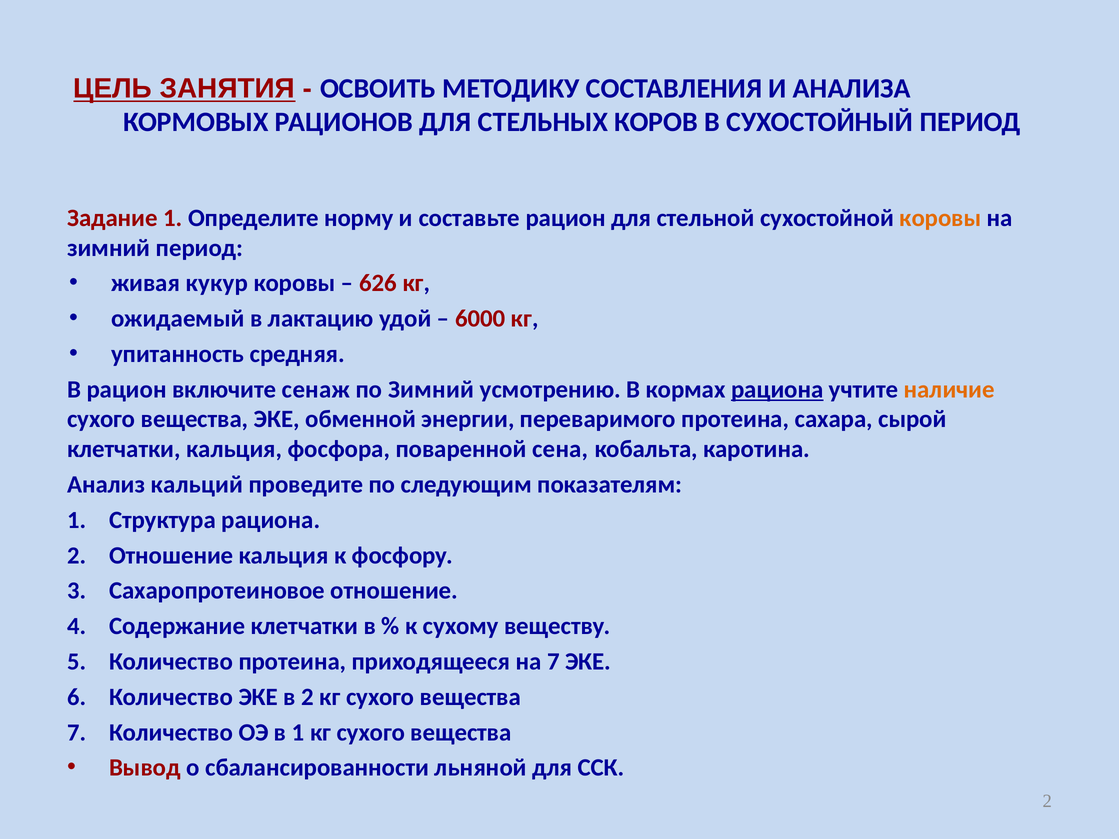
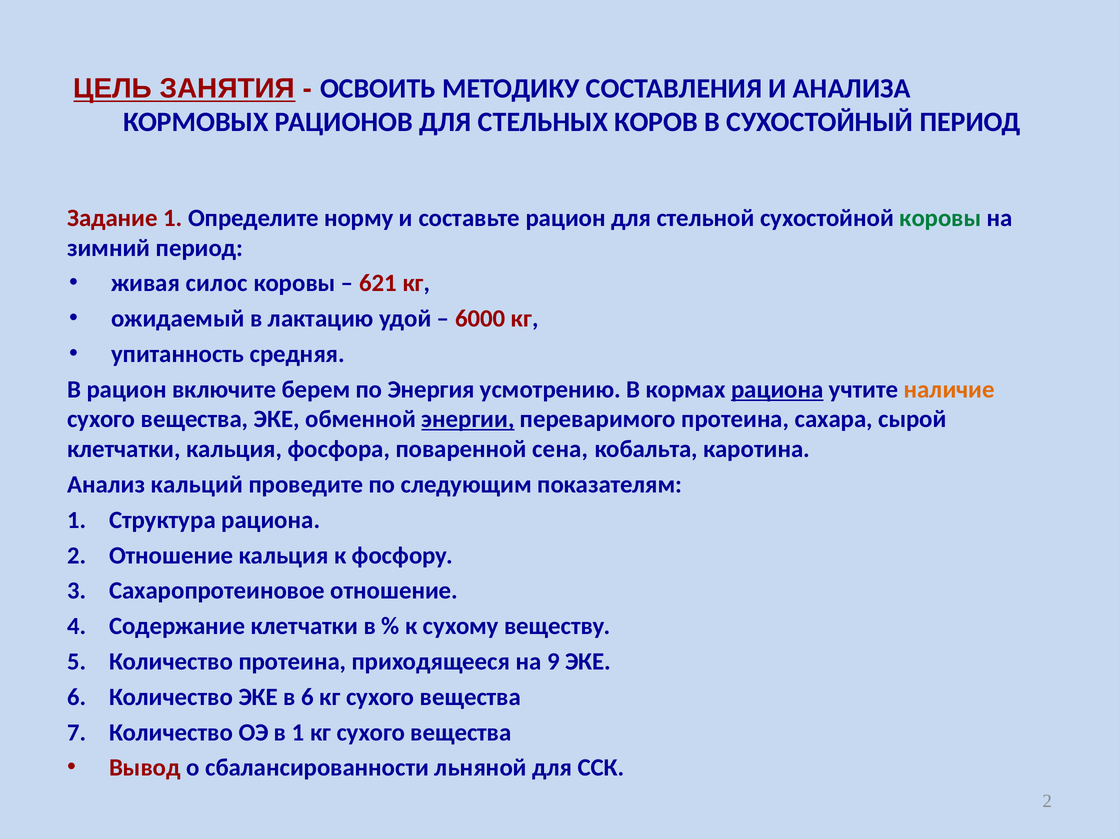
коровы at (940, 218) colour: orange -> green
кукур: кукур -> силос
626: 626 -> 621
сенаж: сенаж -> берем
по Зимний: Зимний -> Энергия
энергии underline: none -> present
на 7: 7 -> 9
в 2: 2 -> 6
